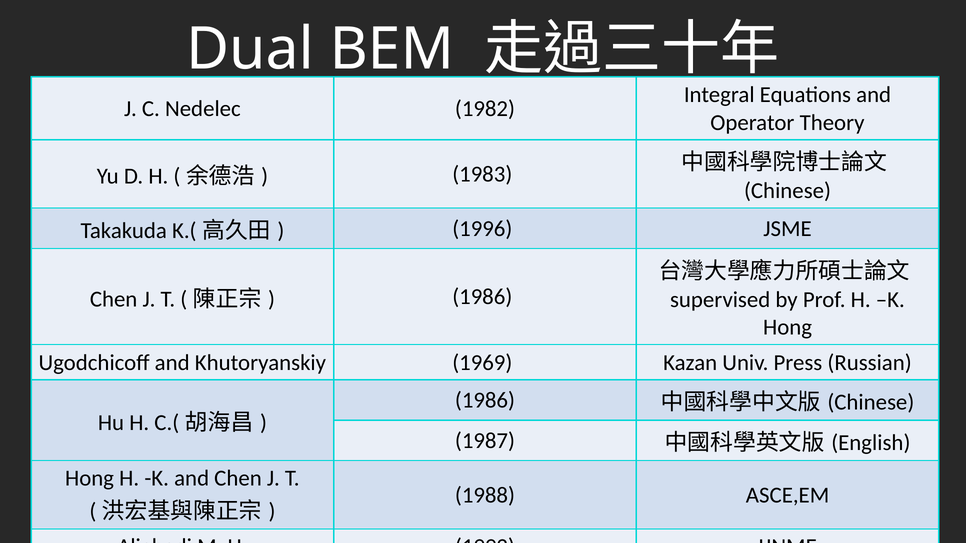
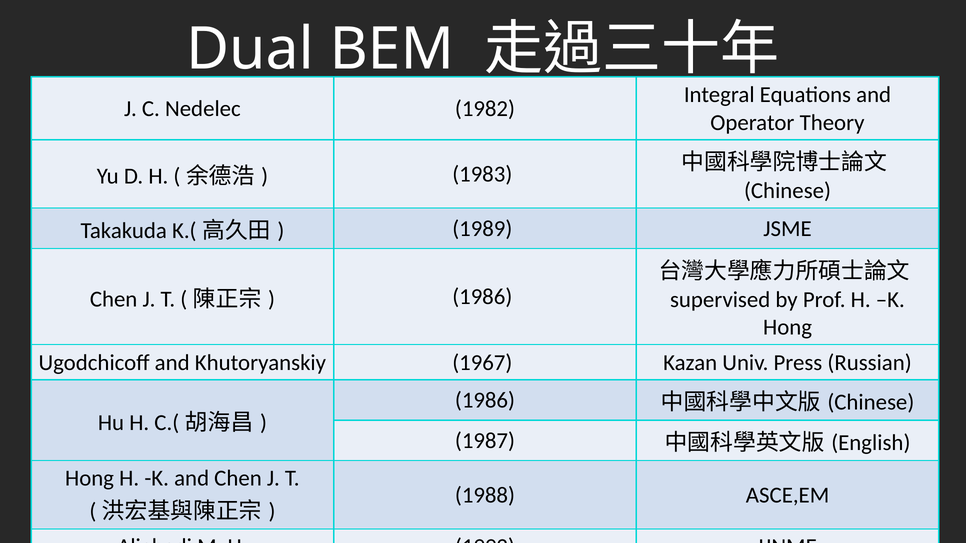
1996: 1996 -> 1989
1969: 1969 -> 1967
